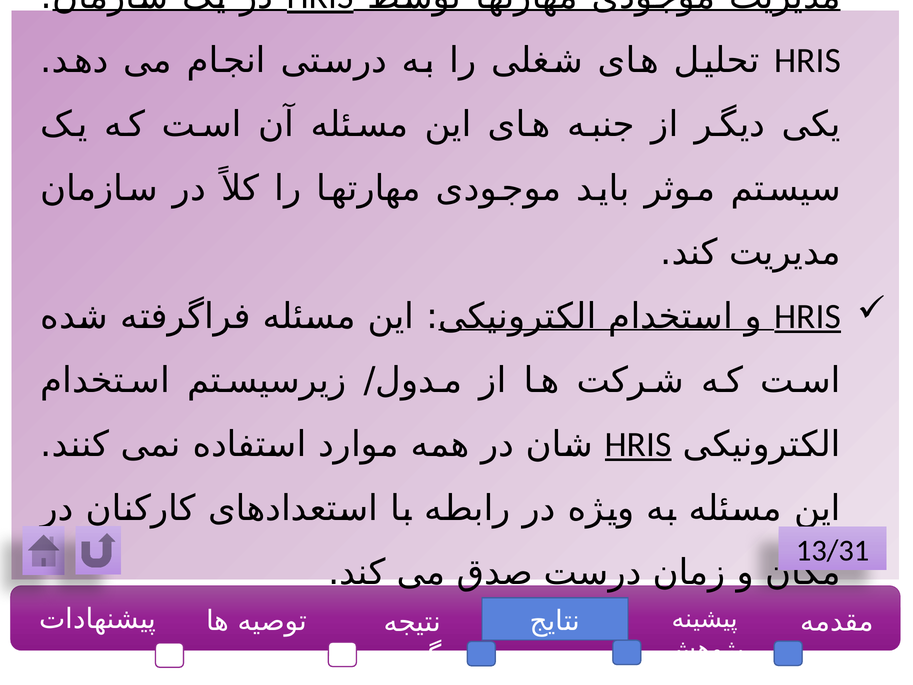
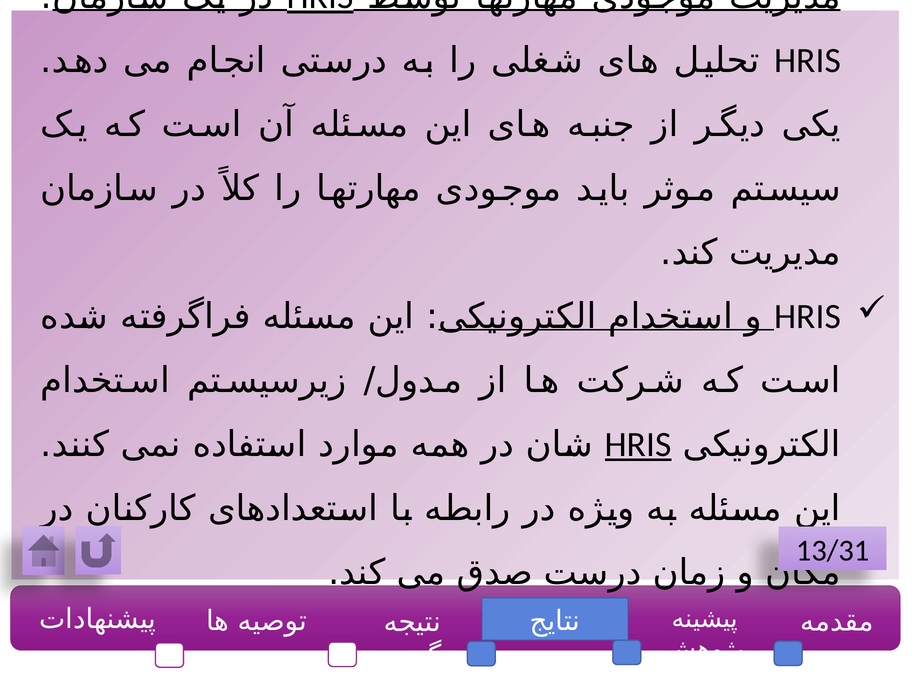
HRIS at (808, 316) underline: present -> none
